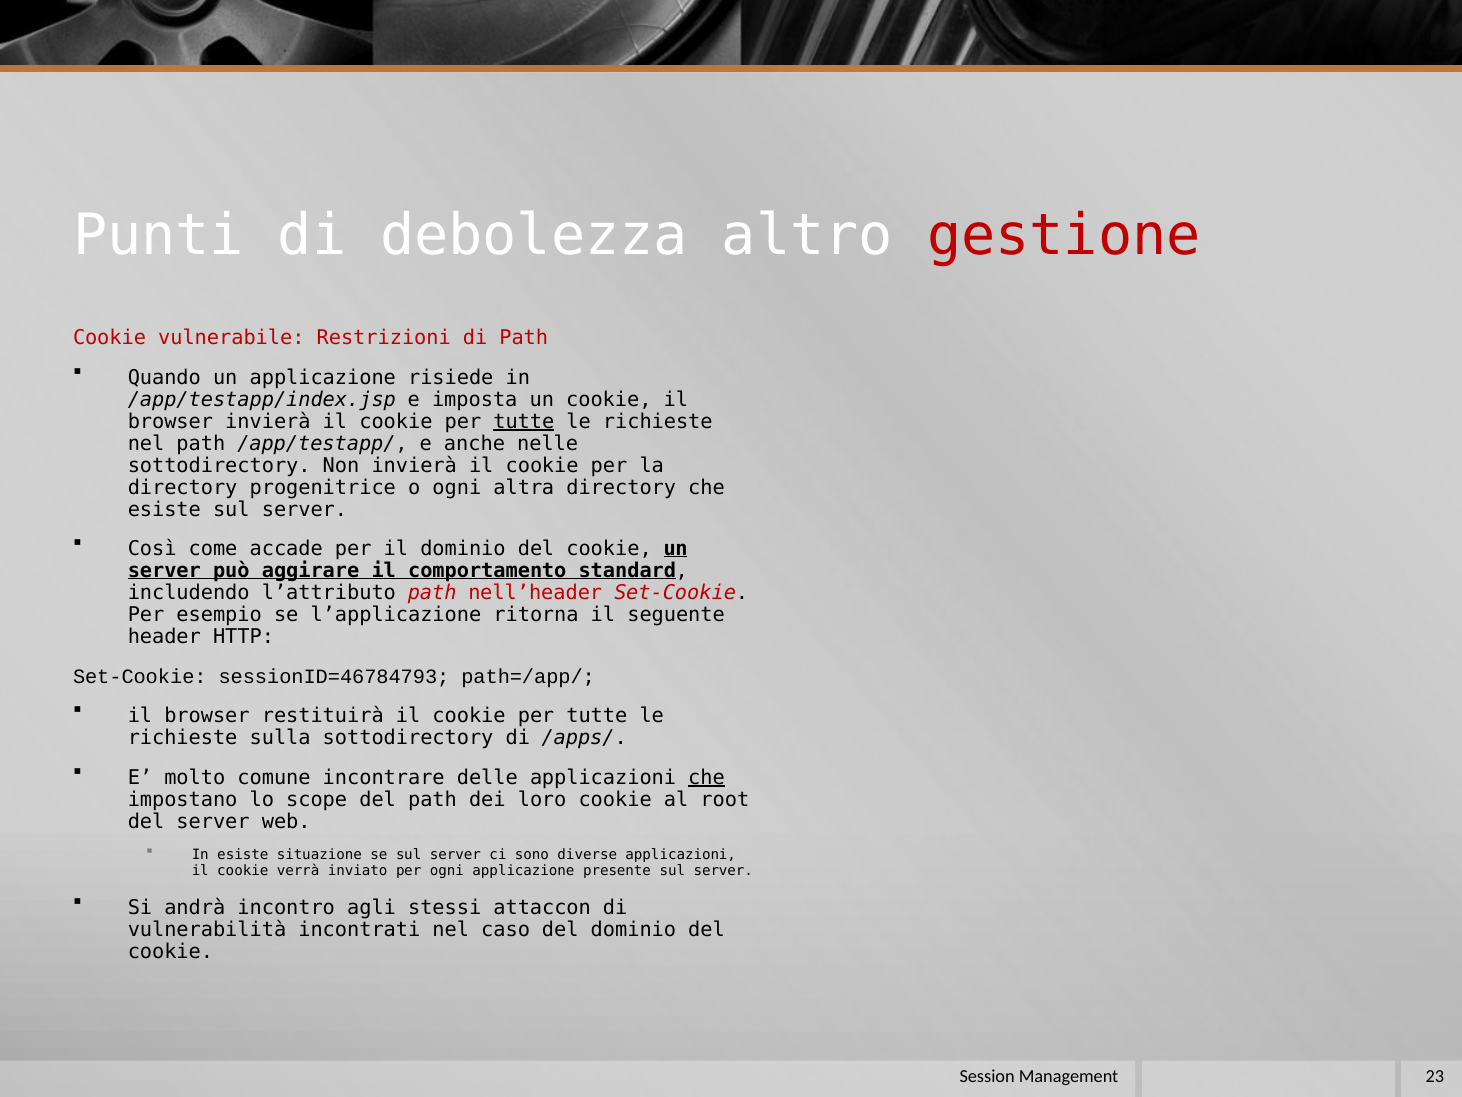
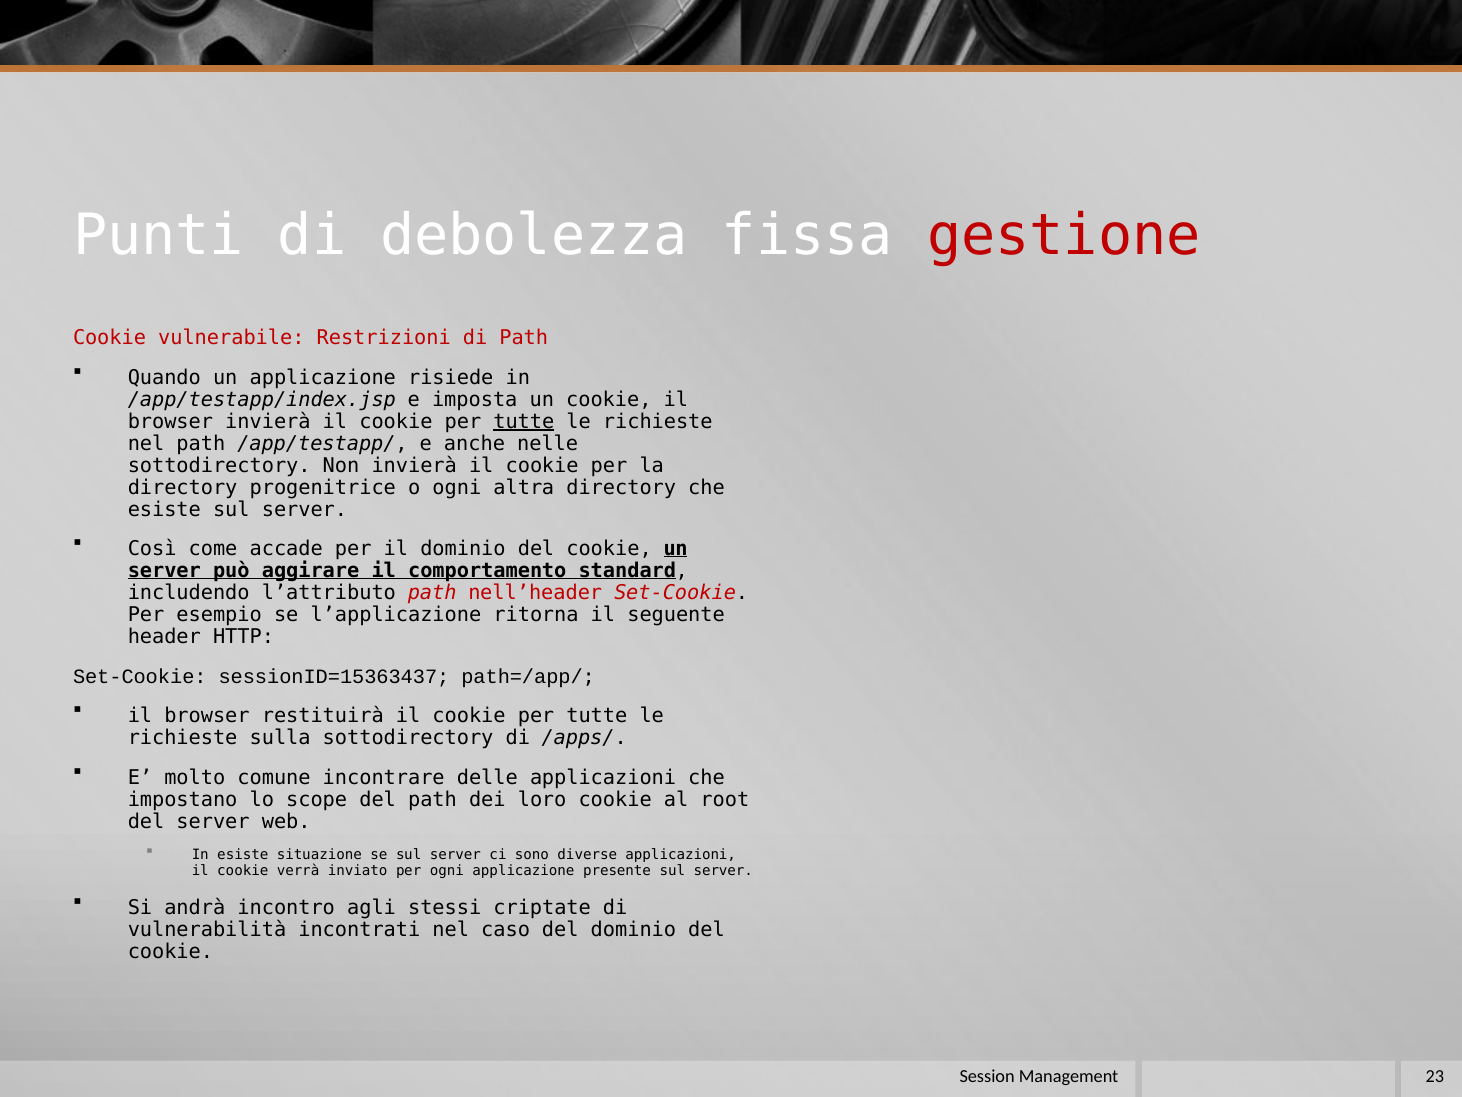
altro: altro -> fissa
sessionID=46784793: sessionID=46784793 -> sessionID=15363437
che at (707, 777) underline: present -> none
attaccon: attaccon -> criptate
